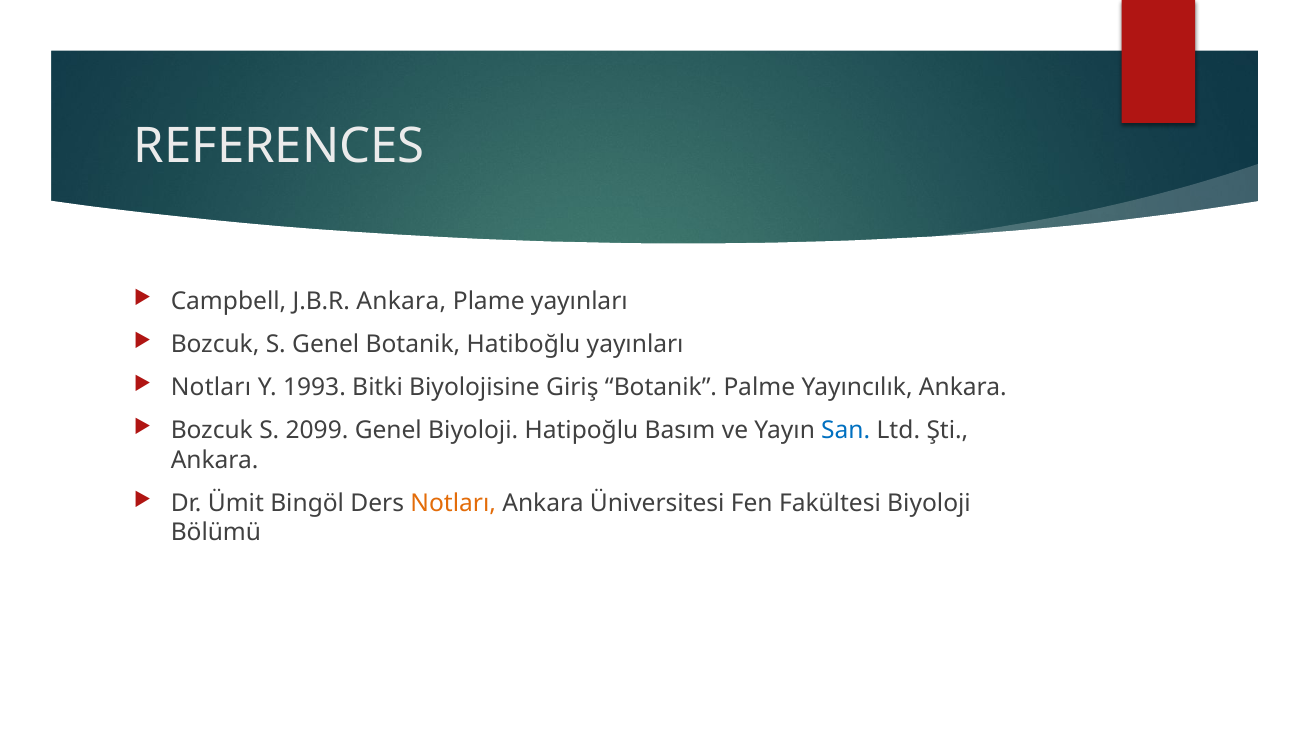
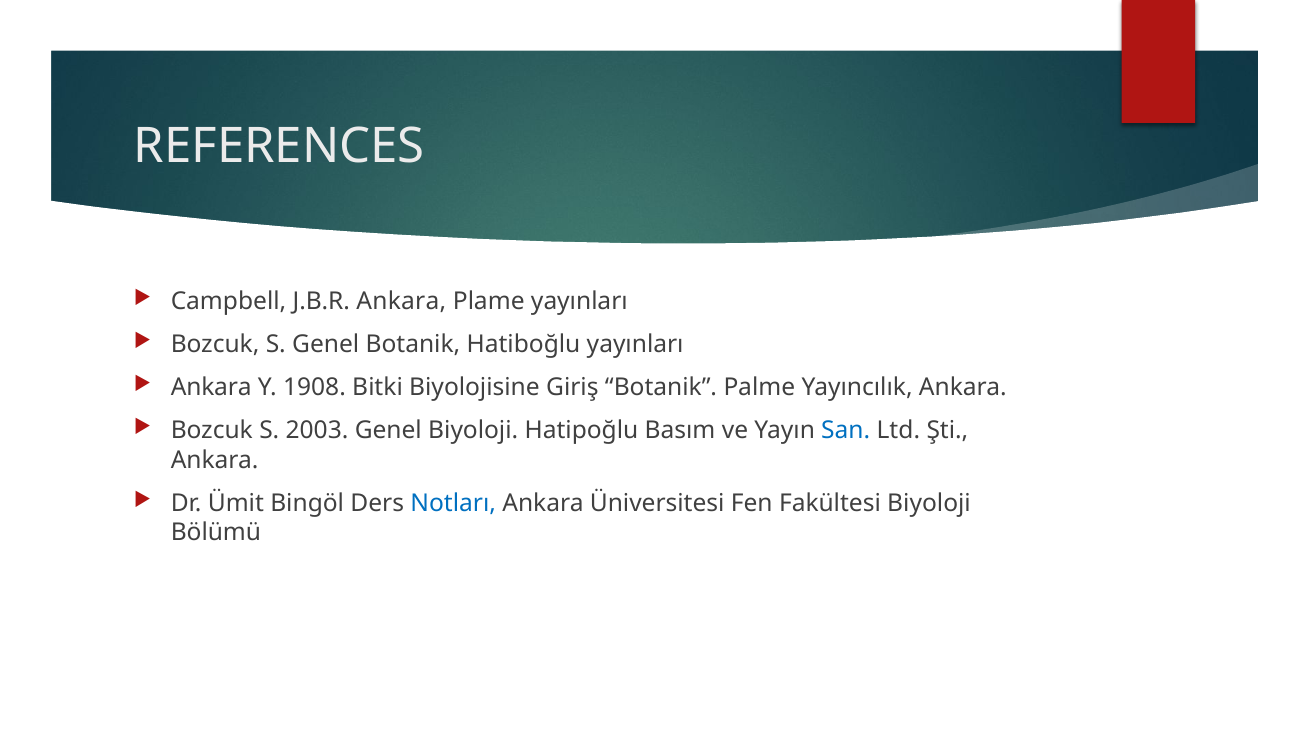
Notları at (211, 387): Notları -> Ankara
1993: 1993 -> 1908
2099: 2099 -> 2003
Notları at (453, 503) colour: orange -> blue
